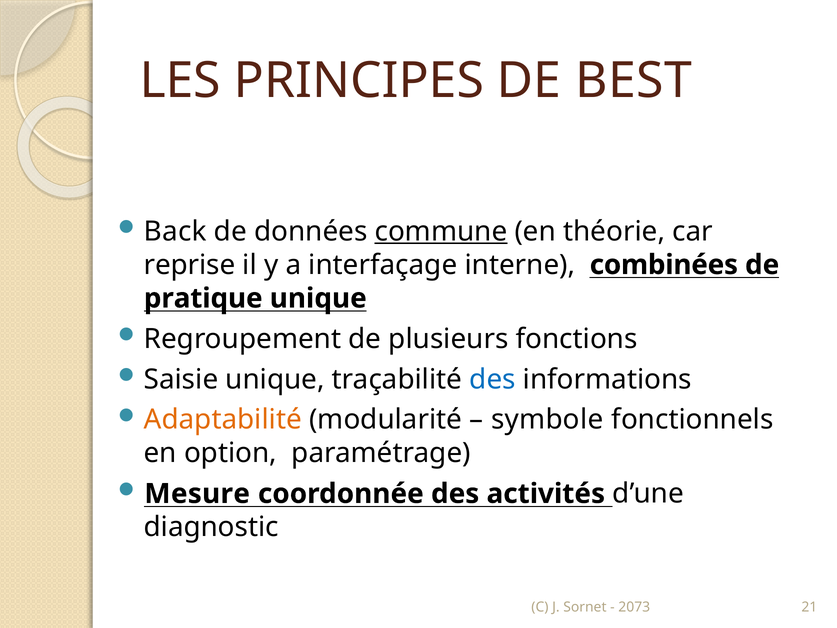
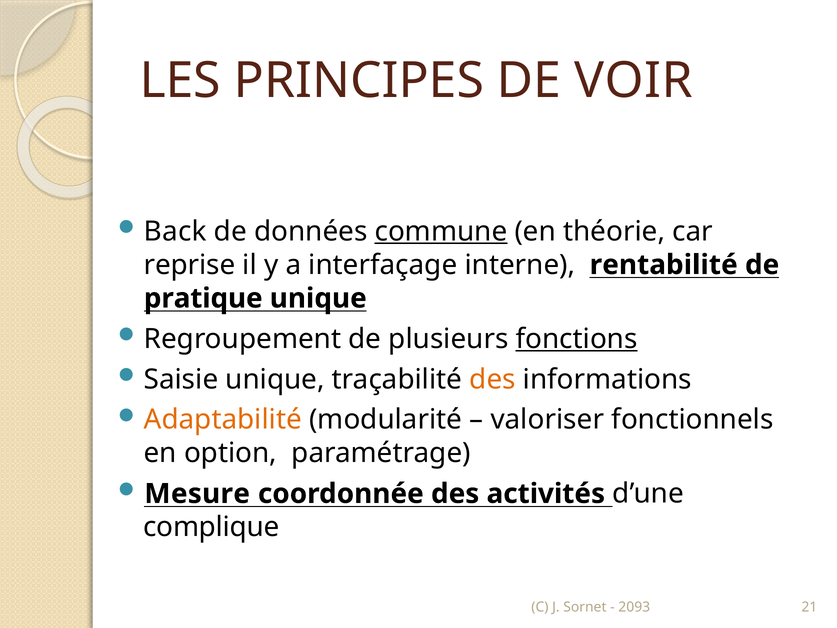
BEST: BEST -> VOIR
combinées: combinées -> rentabilité
fonctions underline: none -> present
des at (493, 379) colour: blue -> orange
symbole: symbole -> valoriser
diagnostic: diagnostic -> complique
2073: 2073 -> 2093
